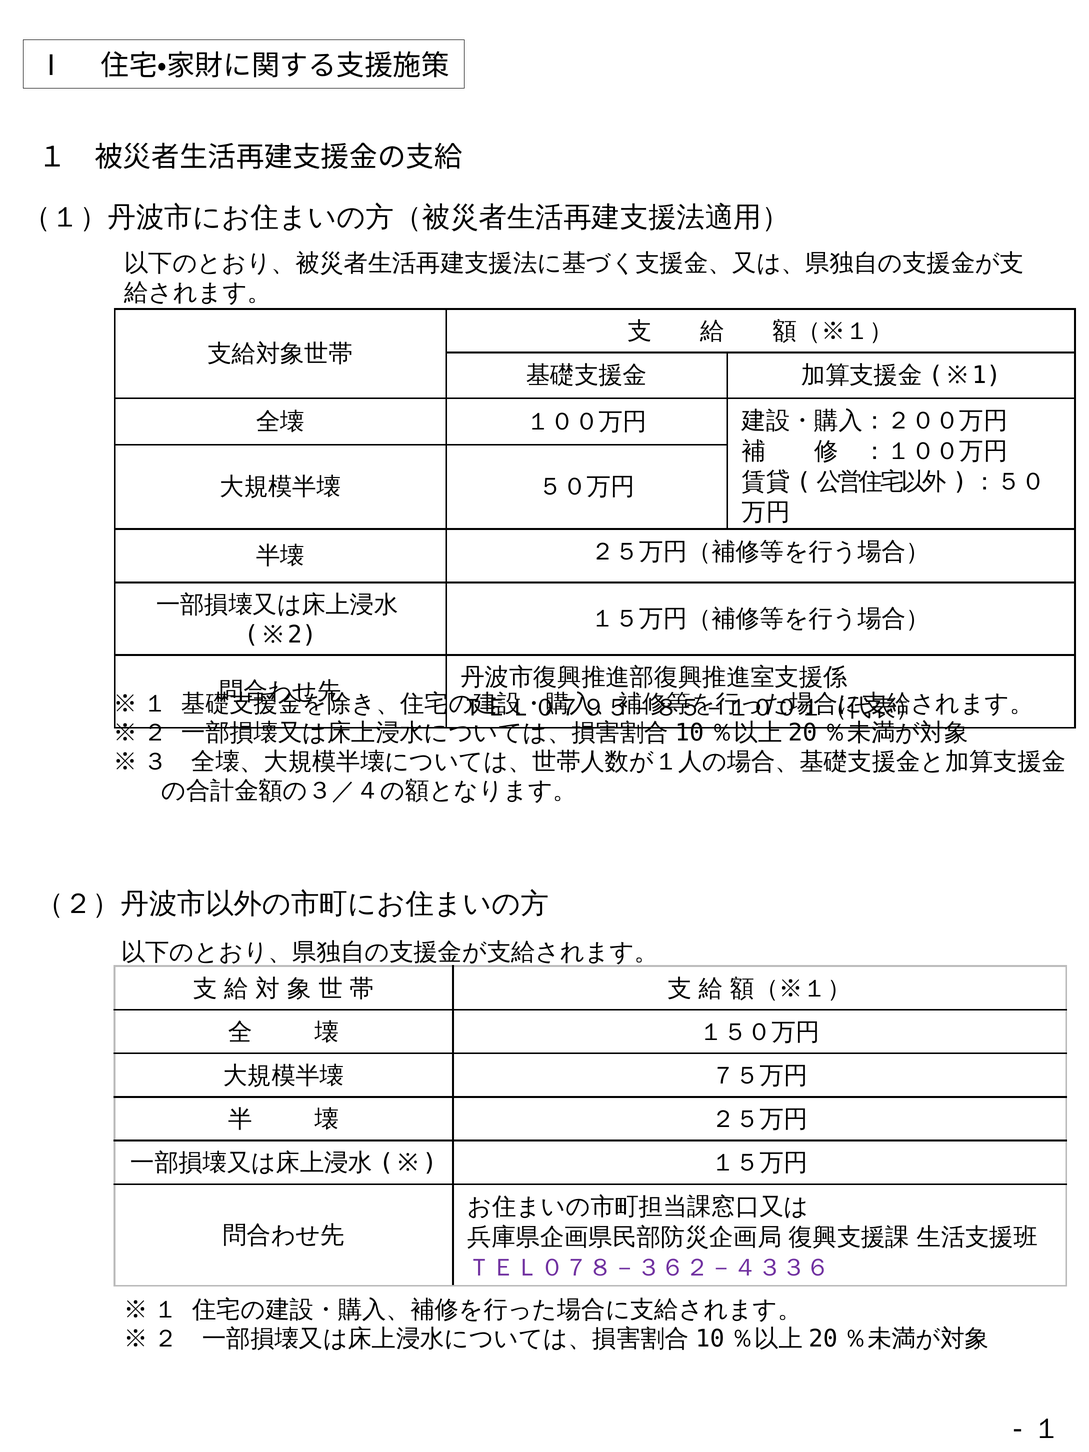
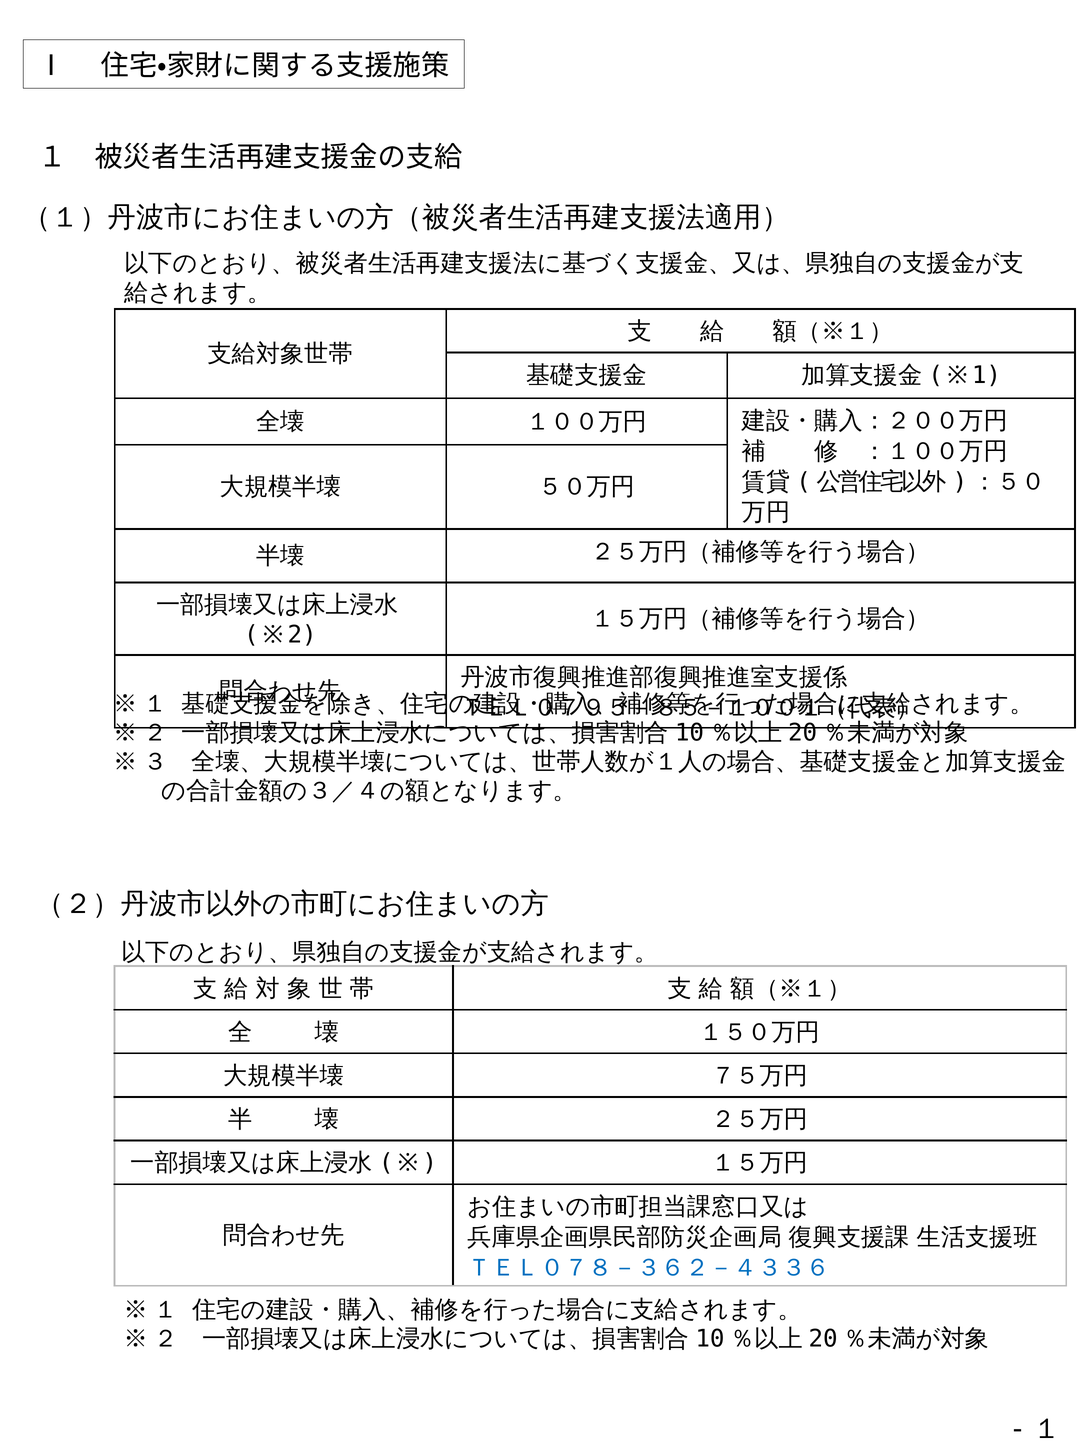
ＴＥＬ０７８－３６２－４３３６ colour: purple -> blue
